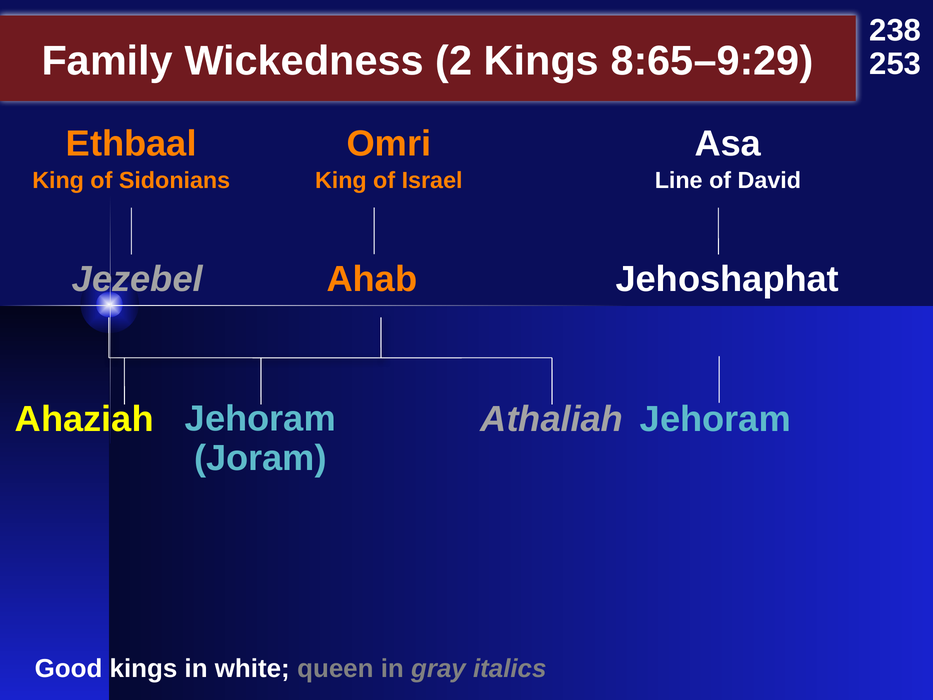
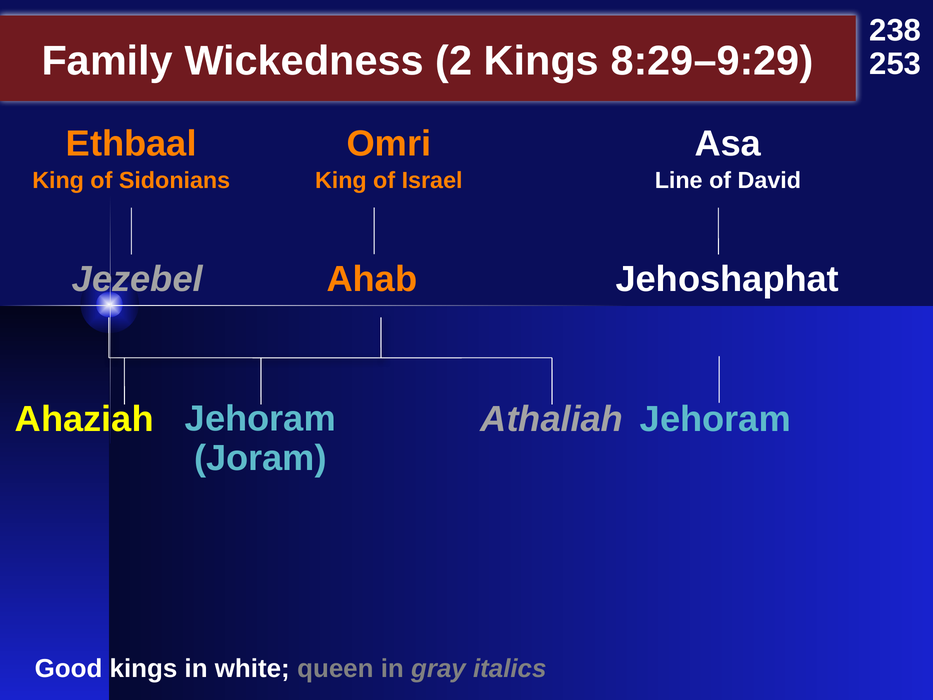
8:65–9:29: 8:65–9:29 -> 8:29–9:29
